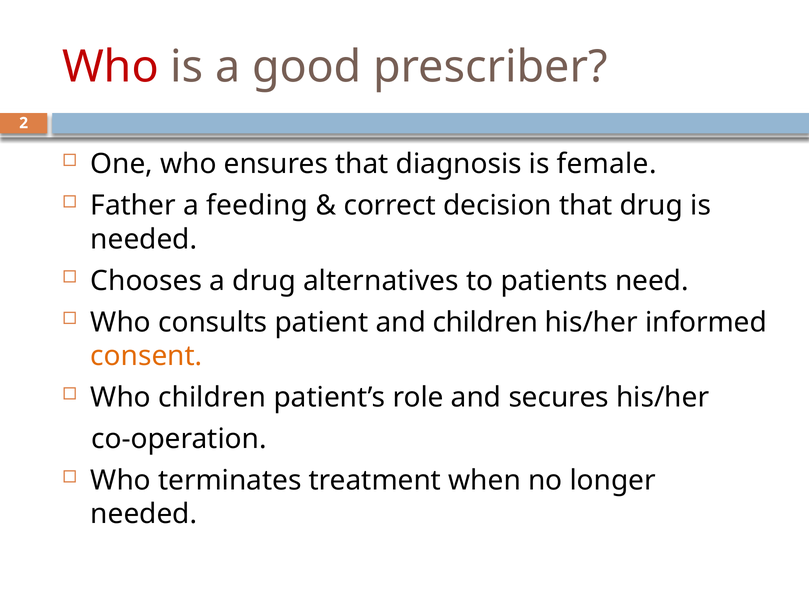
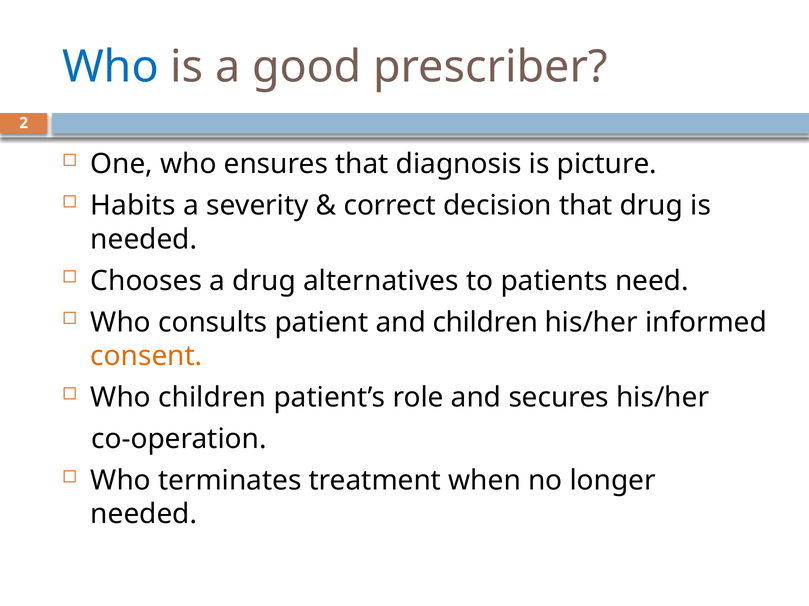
Who at (111, 67) colour: red -> blue
female: female -> picture
Father: Father -> Habits
feeding: feeding -> severity
